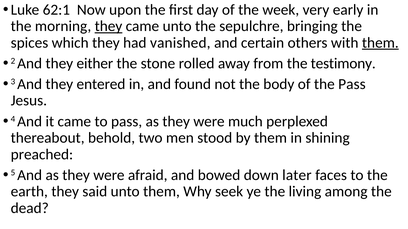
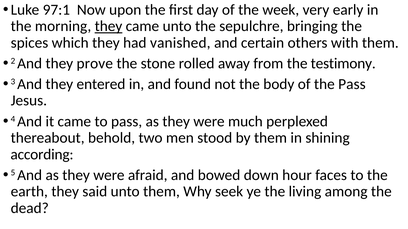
62:1: 62:1 -> 97:1
them at (380, 43) underline: present -> none
either: either -> prove
preached: preached -> according
later: later -> hour
